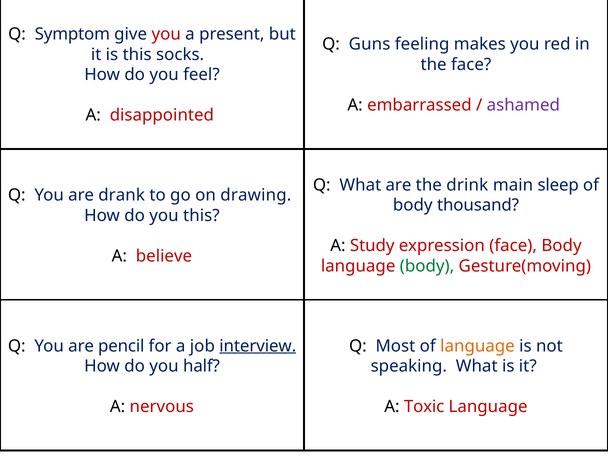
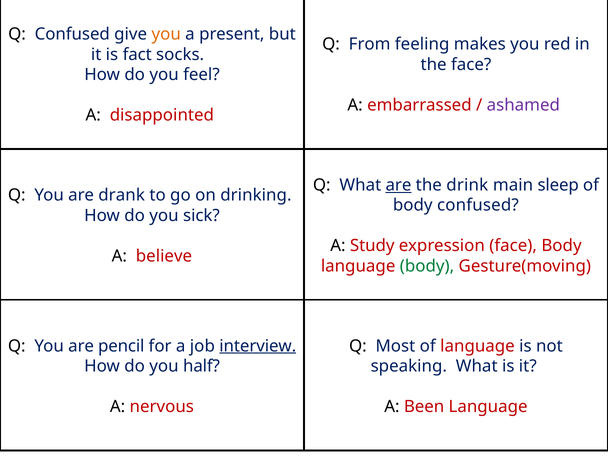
Q Symptom: Symptom -> Confused
you at (166, 34) colour: red -> orange
Guns: Guns -> From
is this: this -> fact
are at (399, 185) underline: none -> present
drawing: drawing -> drinking
body thousand: thousand -> confused
you this: this -> sick
language at (477, 346) colour: orange -> red
Toxic: Toxic -> Been
